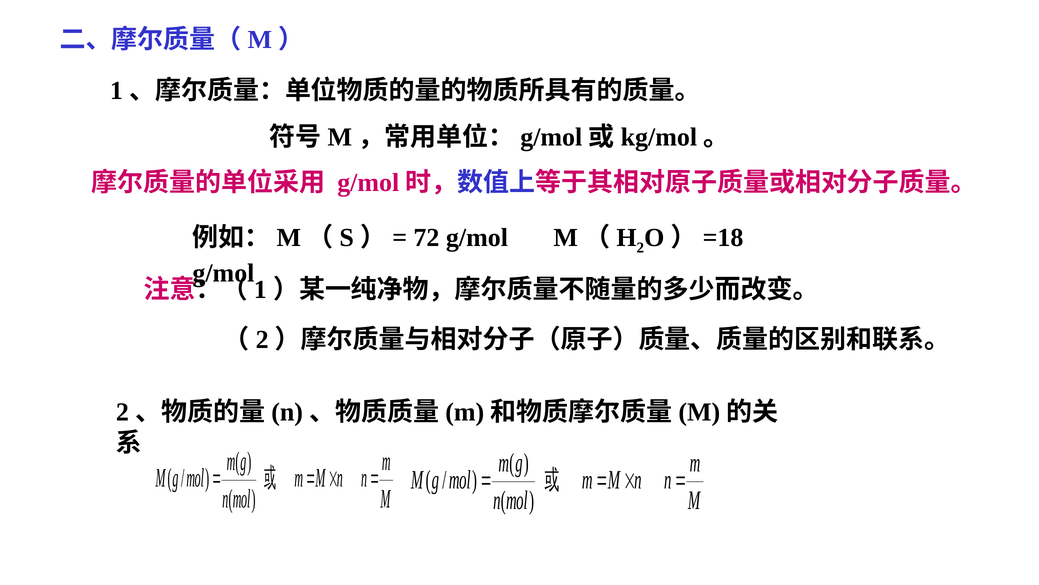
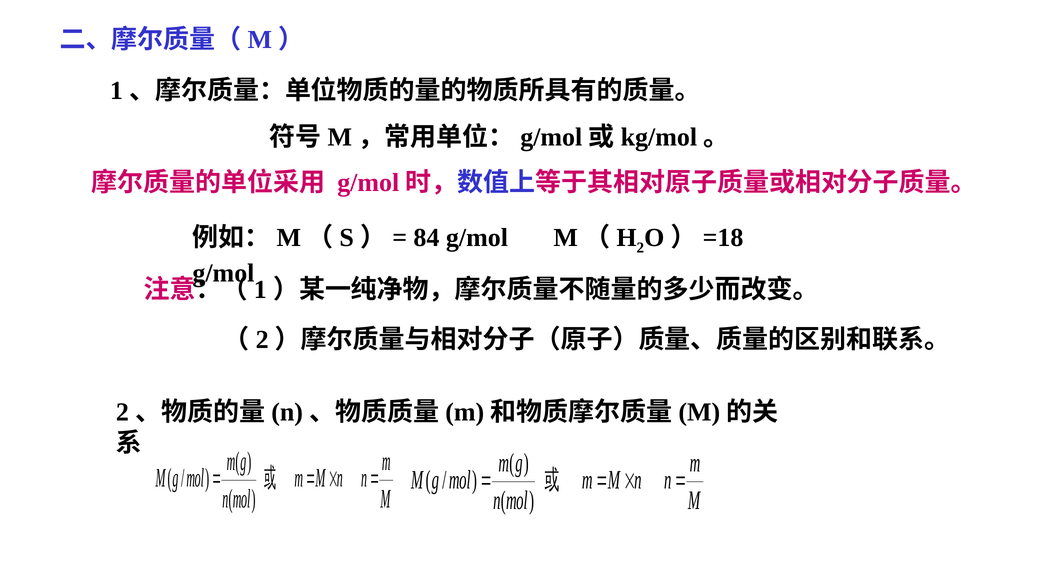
72: 72 -> 84
